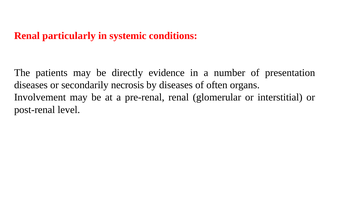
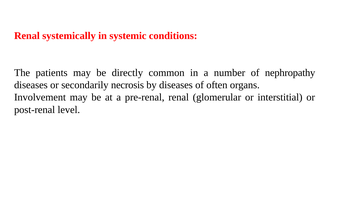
particularly: particularly -> systemically
evidence: evidence -> common
presentation: presentation -> nephropathy
